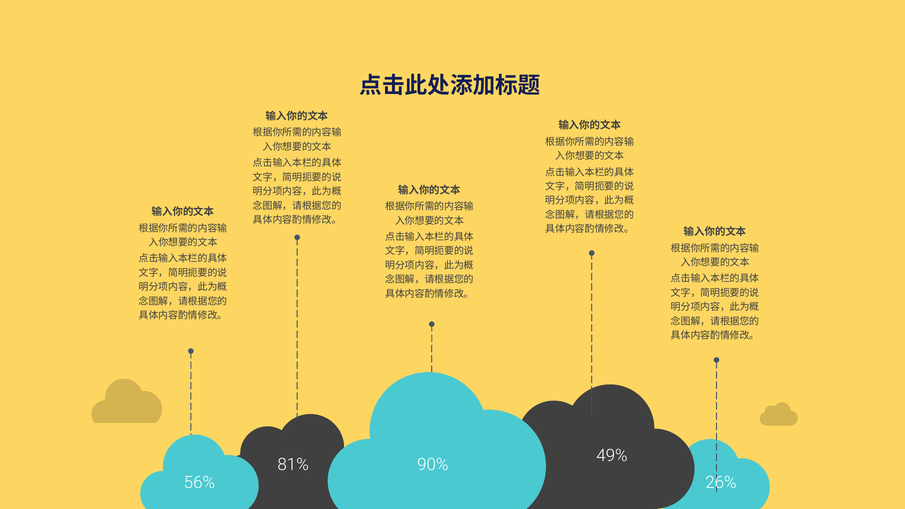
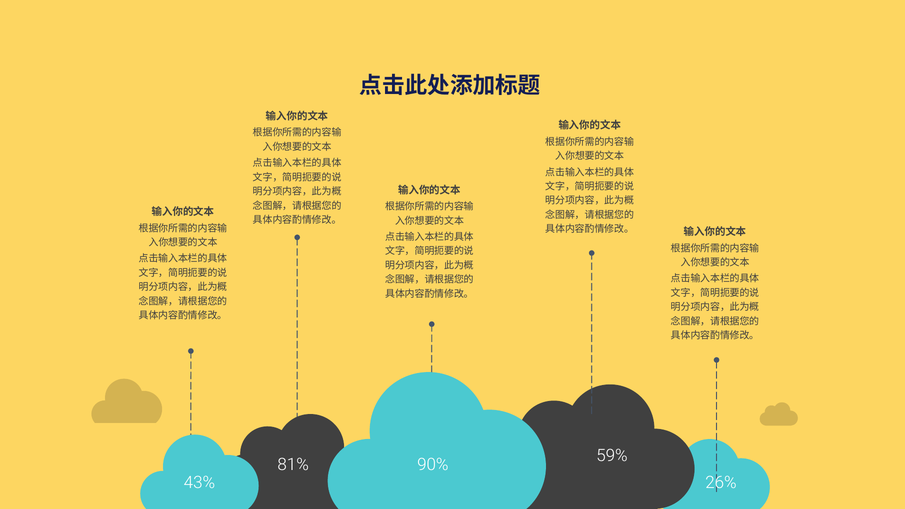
49%: 49% -> 59%
56%: 56% -> 43%
